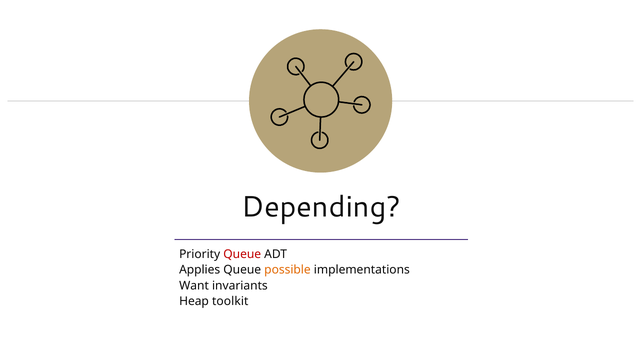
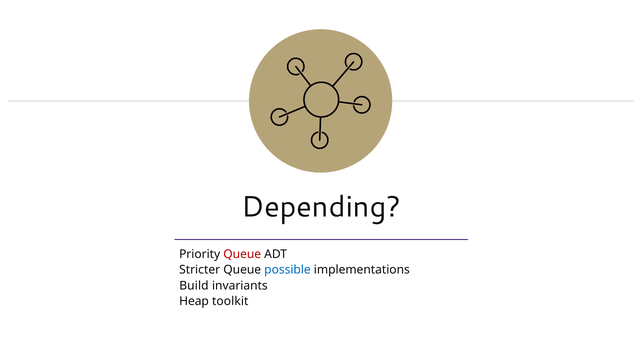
Applies: Applies -> Stricter
possible colour: orange -> blue
Want: Want -> Build
